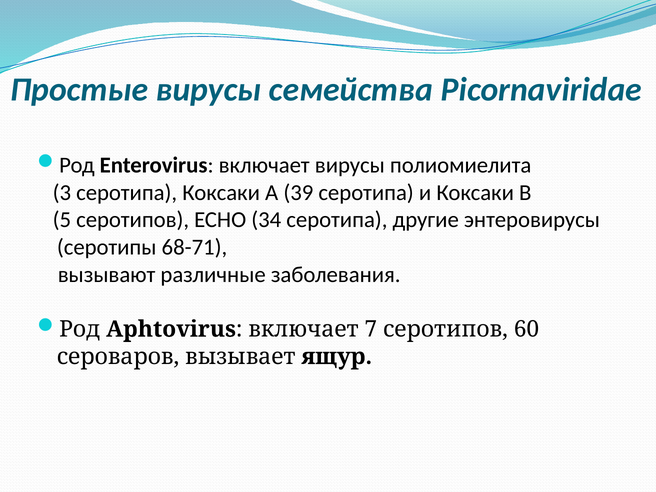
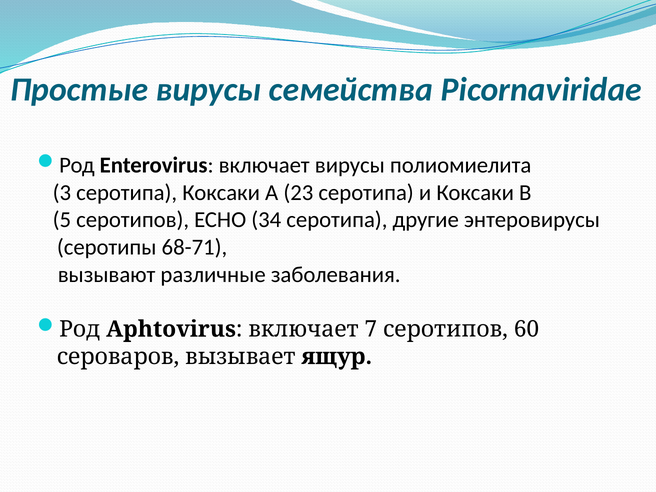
39: 39 -> 23
